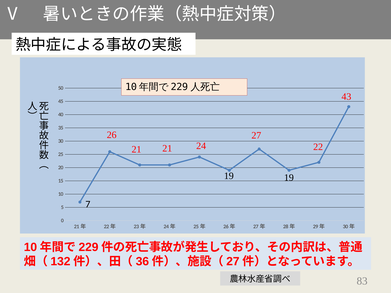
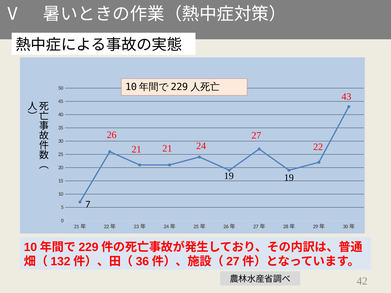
83: 83 -> 42
